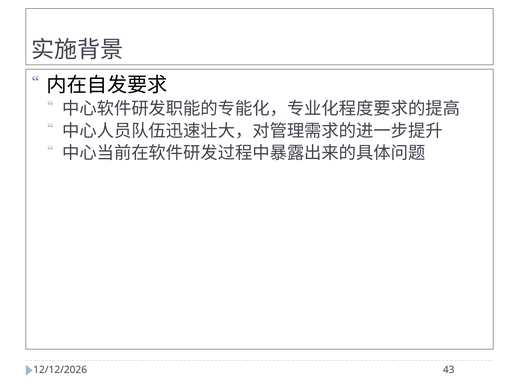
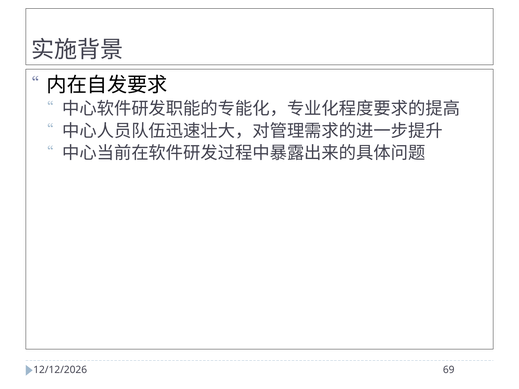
43: 43 -> 69
